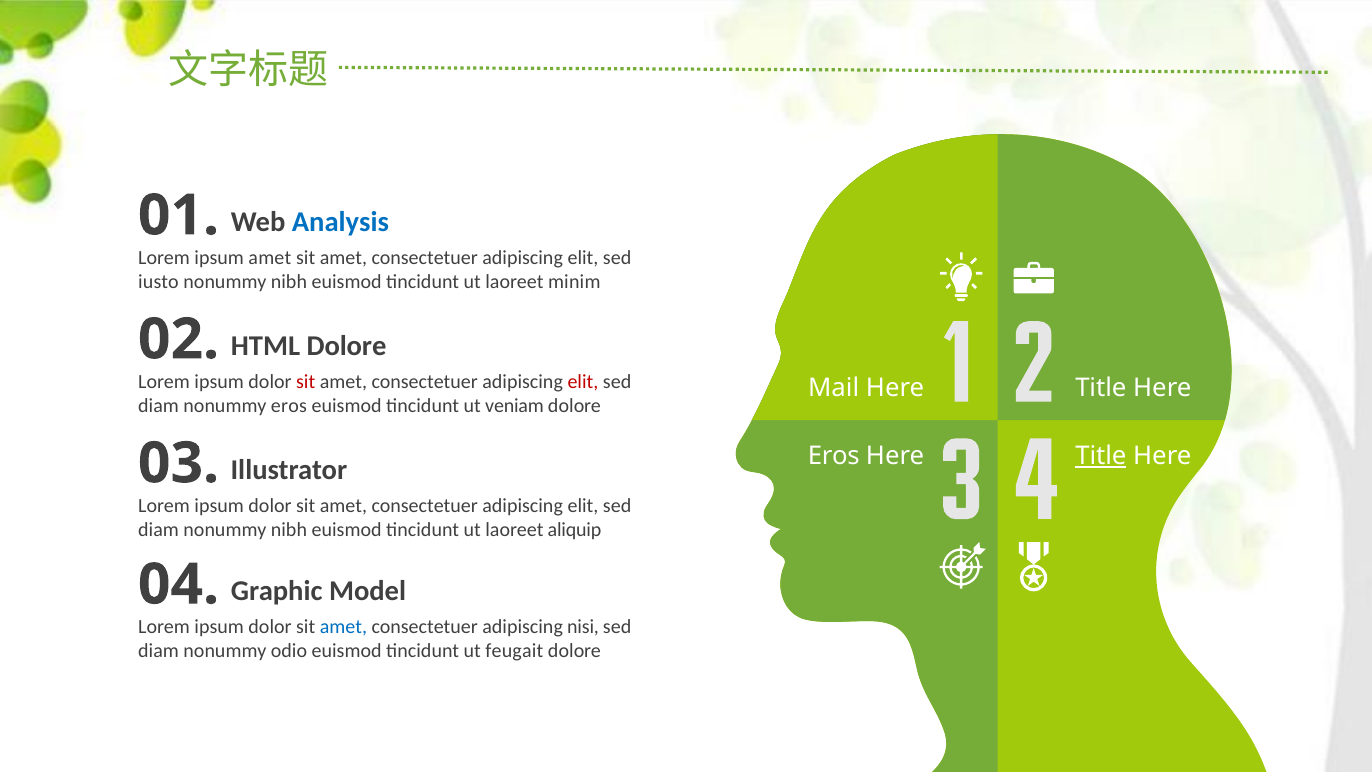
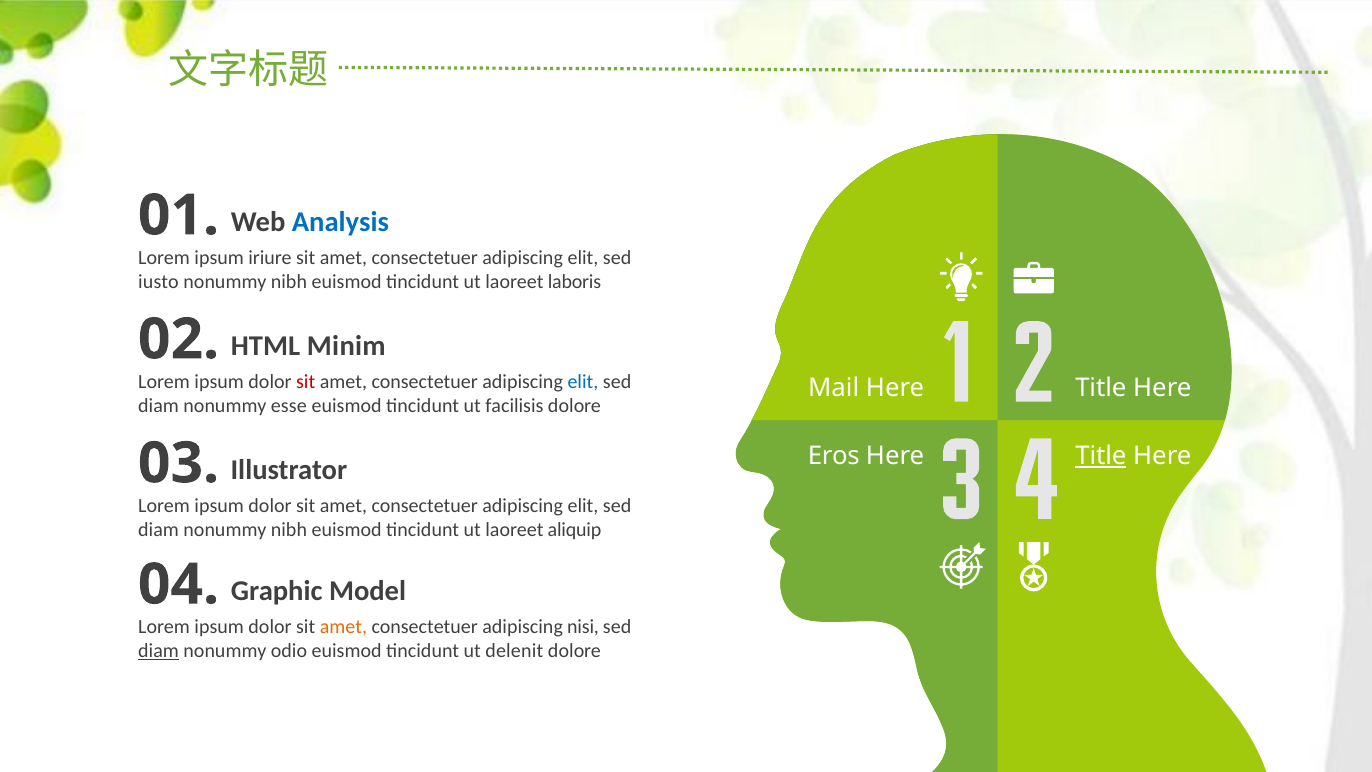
ipsum amet: amet -> iriure
minim: minim -> laboris
HTML Dolore: Dolore -> Minim
elit at (583, 382) colour: red -> blue
nonummy eros: eros -> esse
veniam: veniam -> facilisis
amet at (343, 627) colour: blue -> orange
diam at (159, 651) underline: none -> present
feugait: feugait -> delenit
